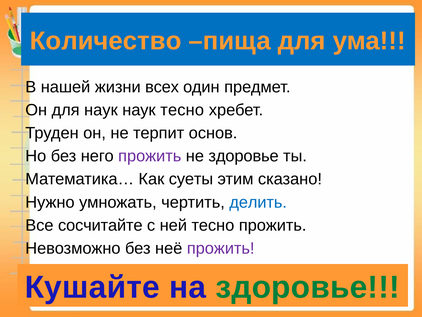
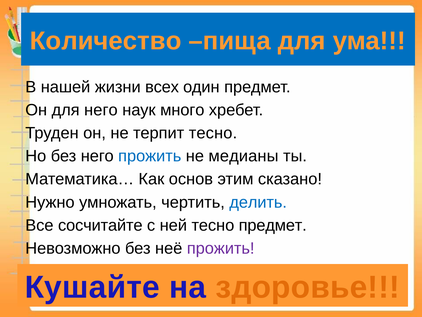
для наук: наук -> него
наук тесно: тесно -> много
терпит основ: основ -> тесно
прожить at (150, 156) colour: purple -> blue
не здоровье: здоровье -> медианы
суеты: суеты -> основ
тесно прожить: прожить -> предмет
здоровье at (308, 287) colour: green -> orange
